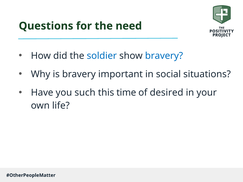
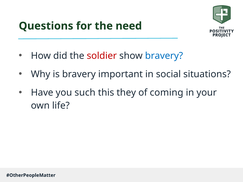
soldier colour: blue -> red
time: time -> they
desired: desired -> coming
